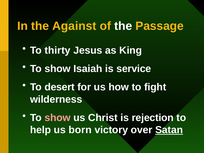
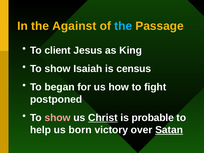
the at (123, 26) colour: white -> light blue
thirty: thirty -> client
service: service -> census
desert: desert -> began
wilderness: wilderness -> postponed
Christ underline: none -> present
rejection: rejection -> probable
